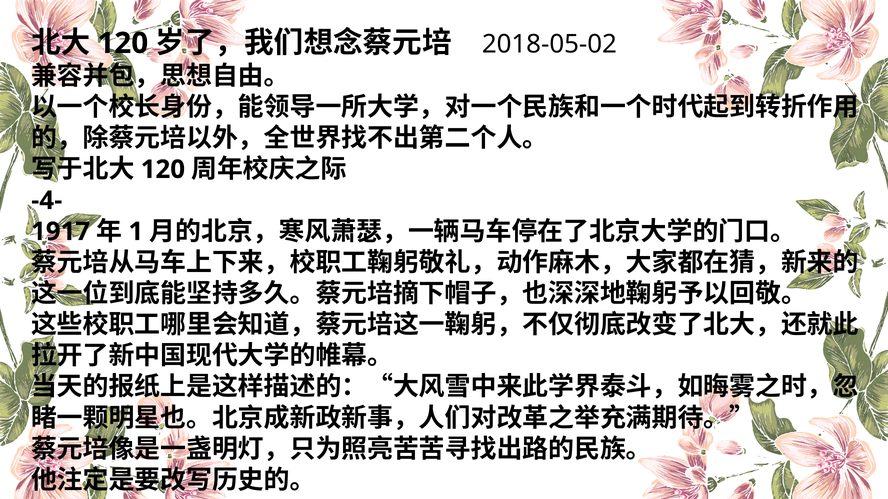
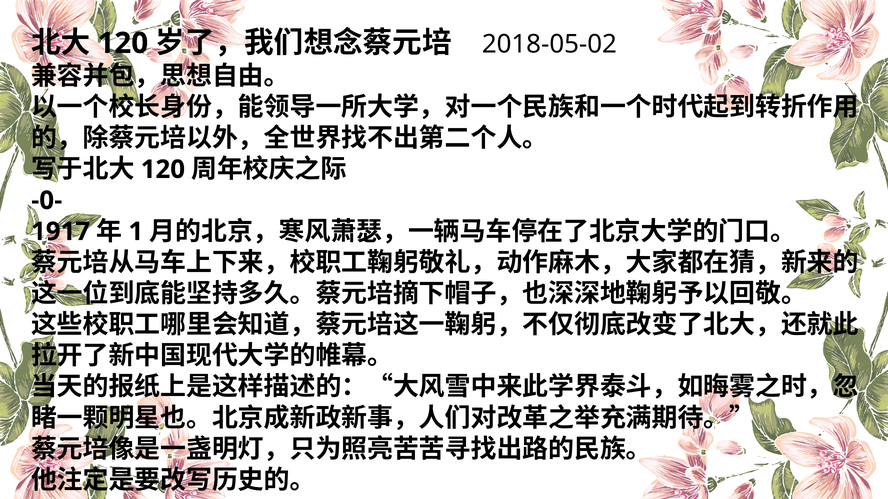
-4-: -4- -> -0-
